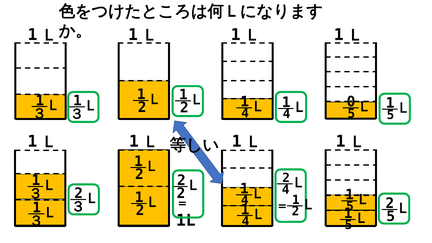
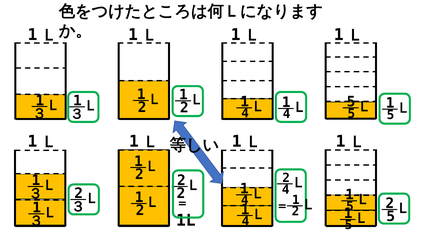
Ｌ 0: 0 -> 5
